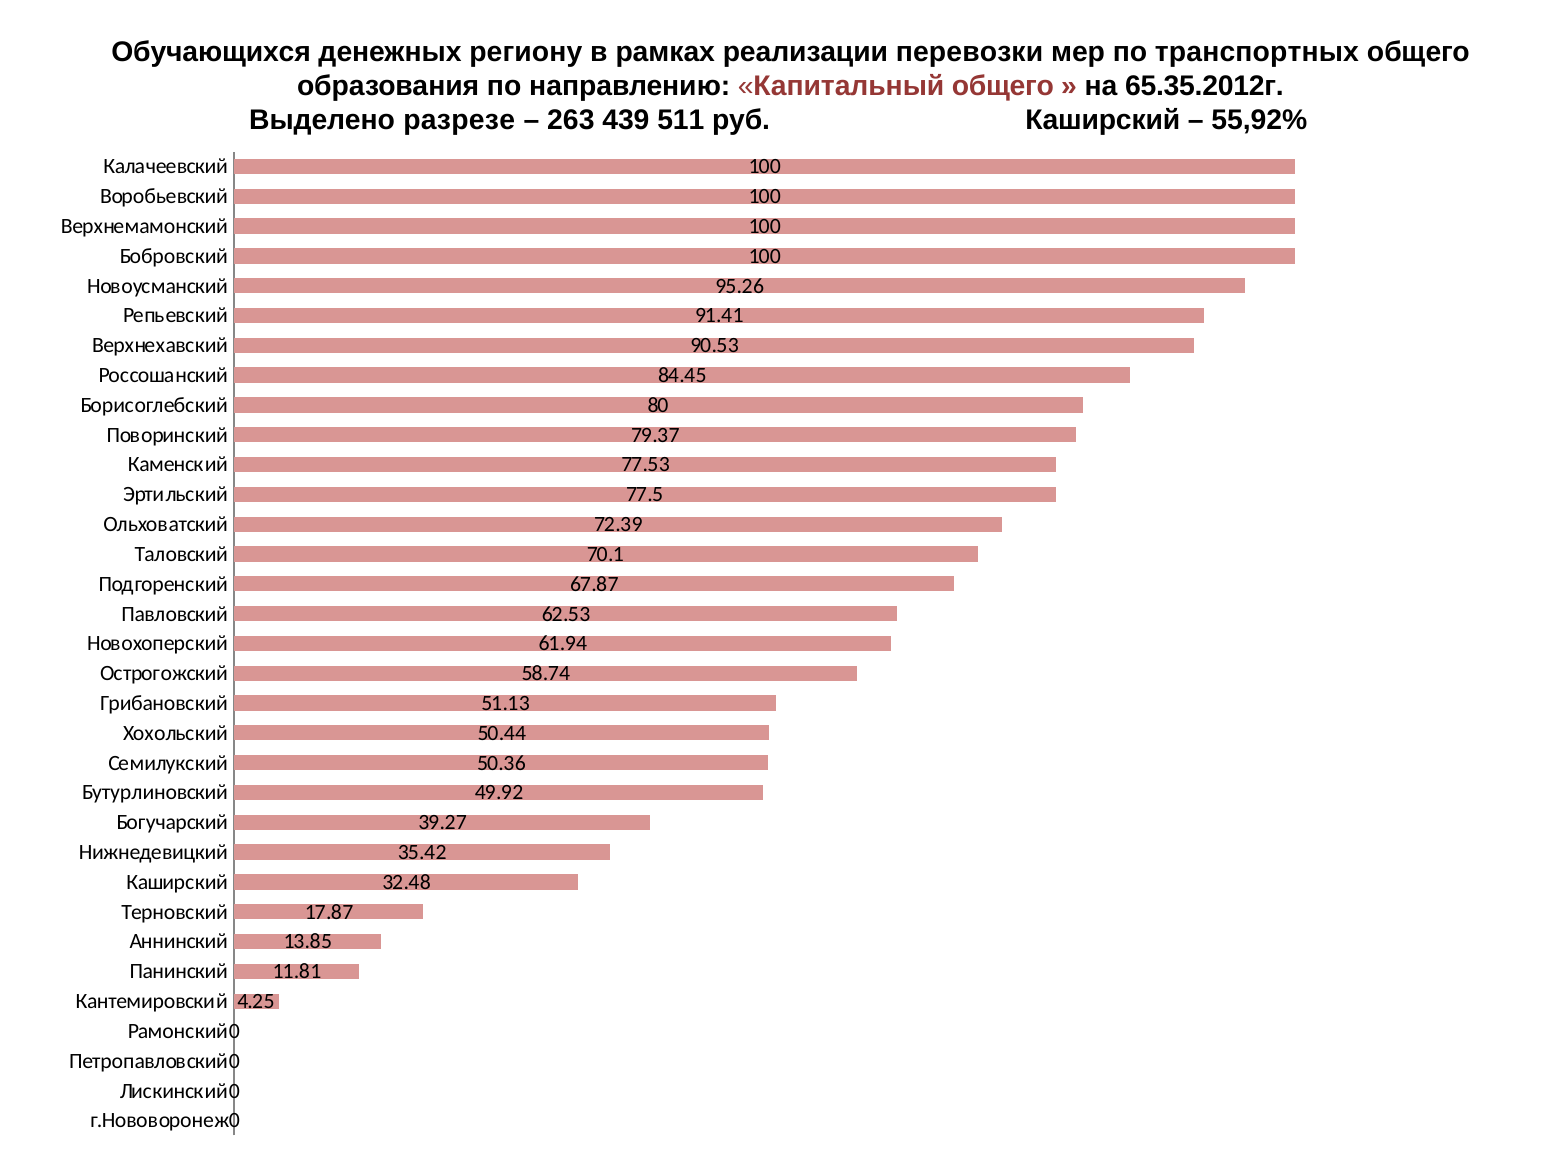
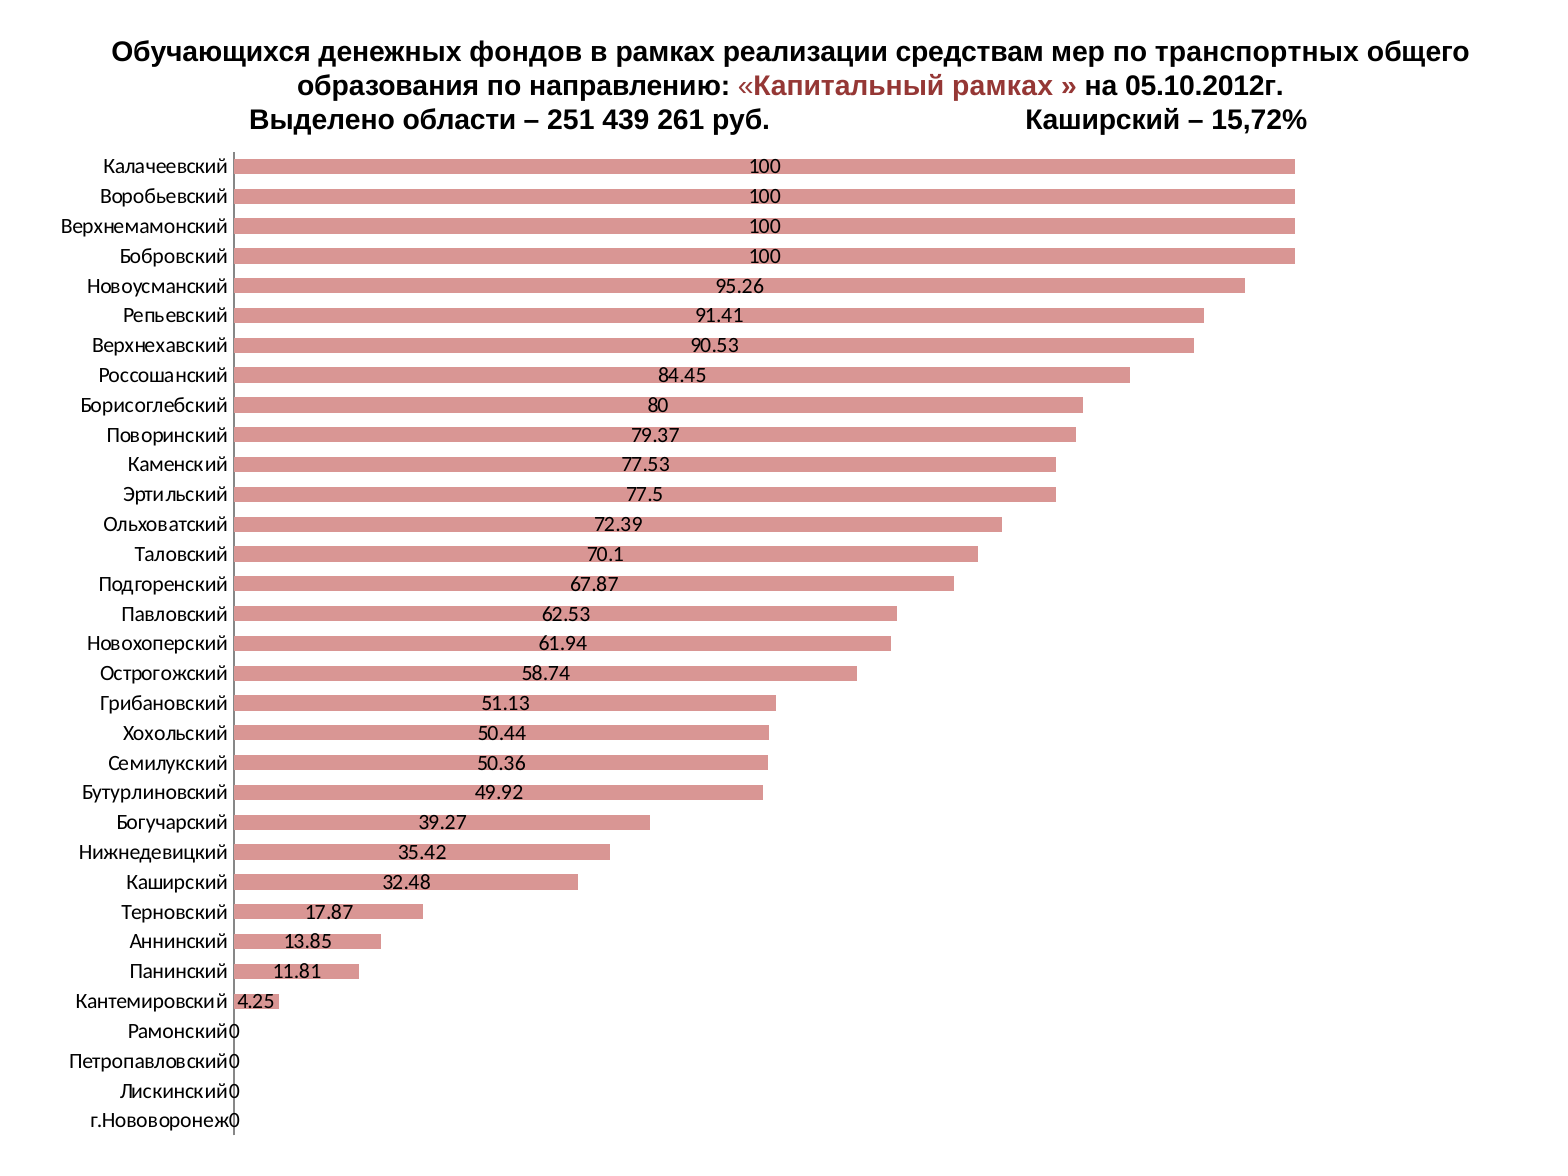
региону: региону -> фондов
перевозки: перевозки -> средствам
Капитальный общего: общего -> рамках
65.35.2012г: 65.35.2012г -> 05.10.2012г
разрезе: разрезе -> области
263: 263 -> 251
511: 511 -> 261
55,92%: 55,92% -> 15,72%
